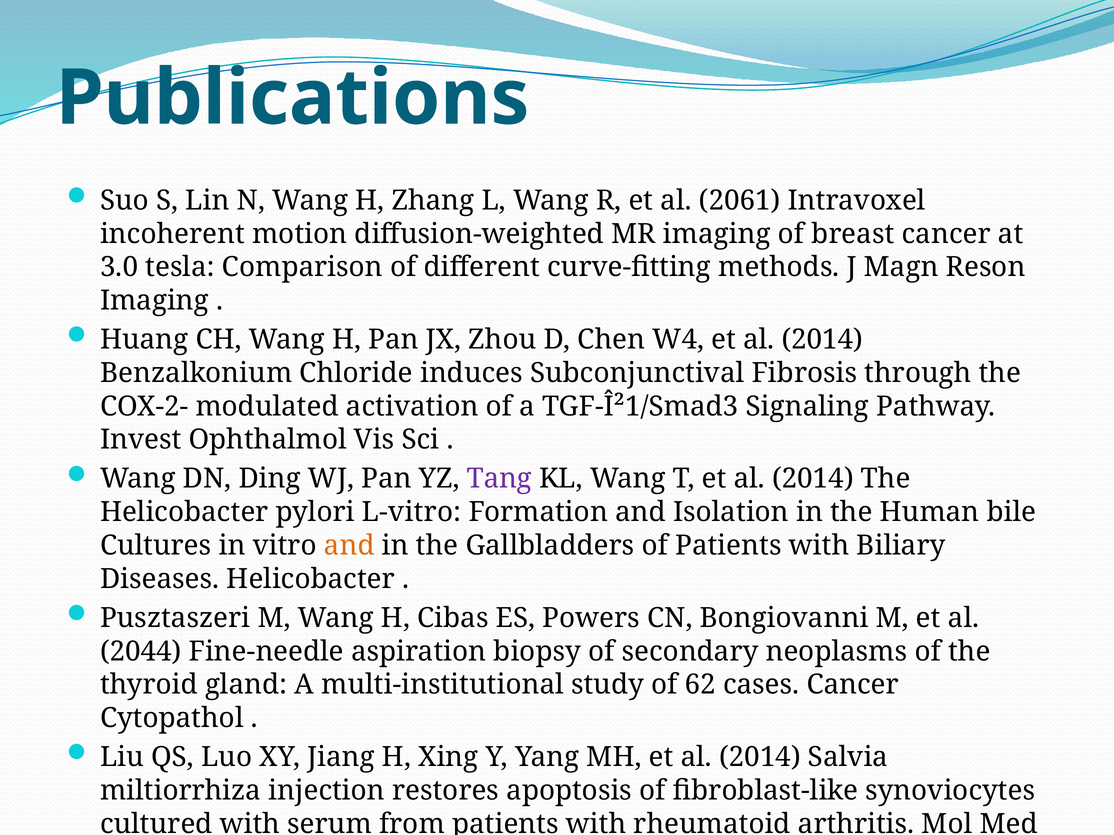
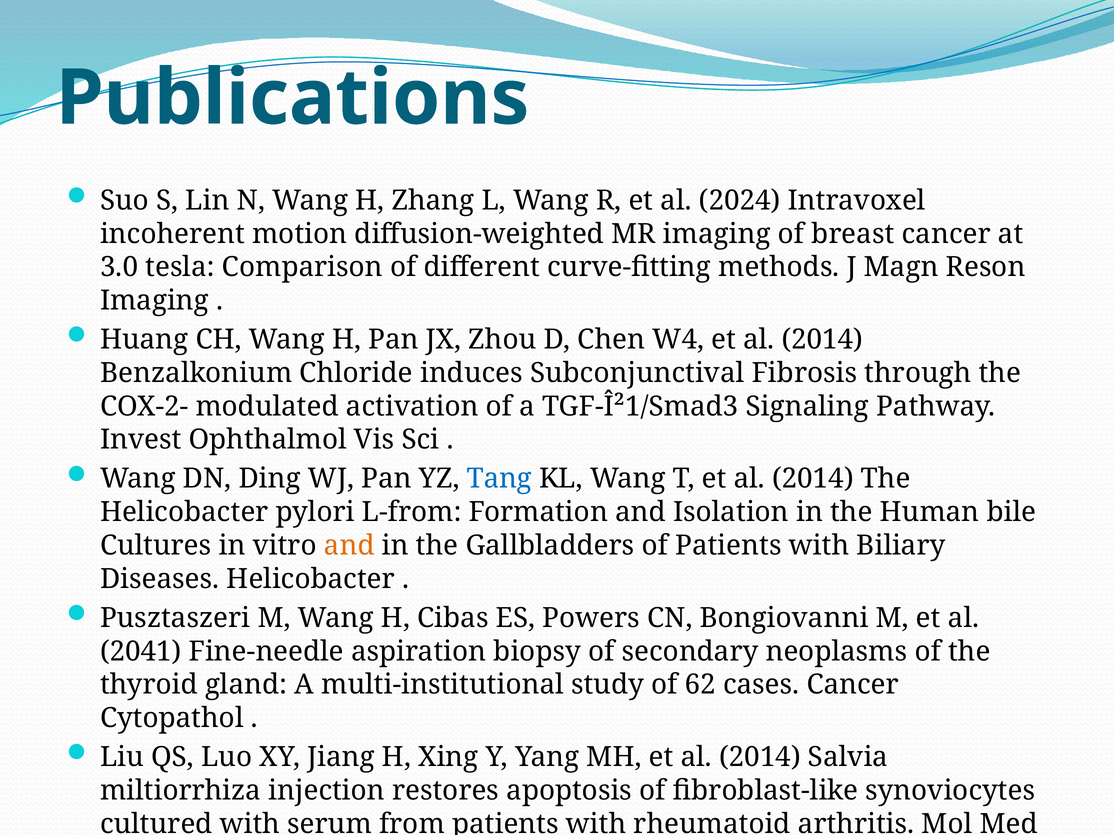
2061: 2061 -> 2024
Tang colour: purple -> blue
L-vitro: L-vitro -> L-from
2044: 2044 -> 2041
